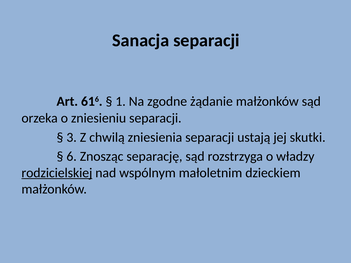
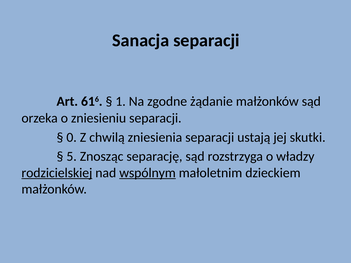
3: 3 -> 0
6: 6 -> 5
wspólnym underline: none -> present
